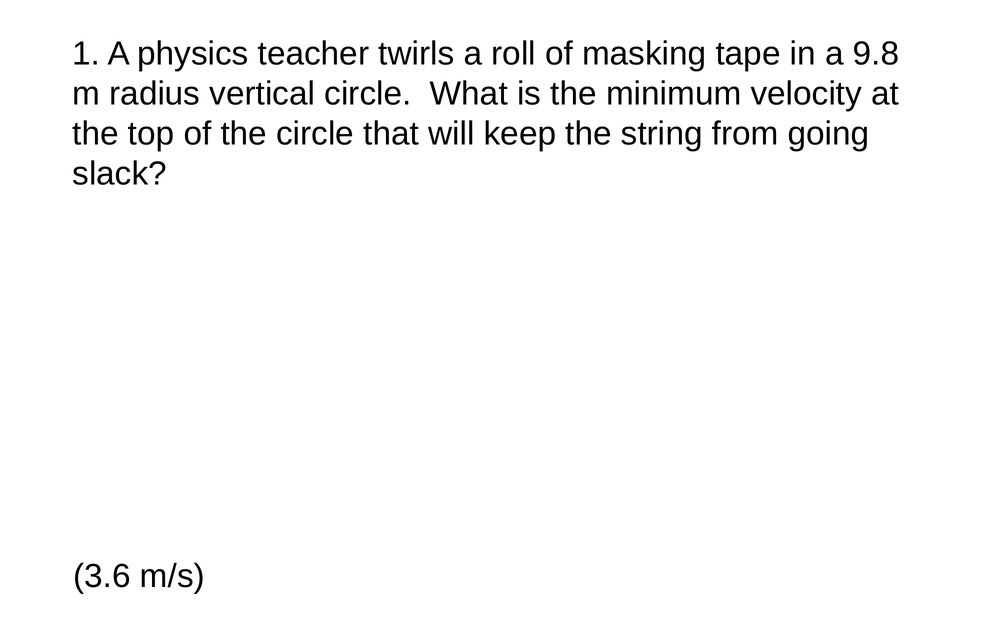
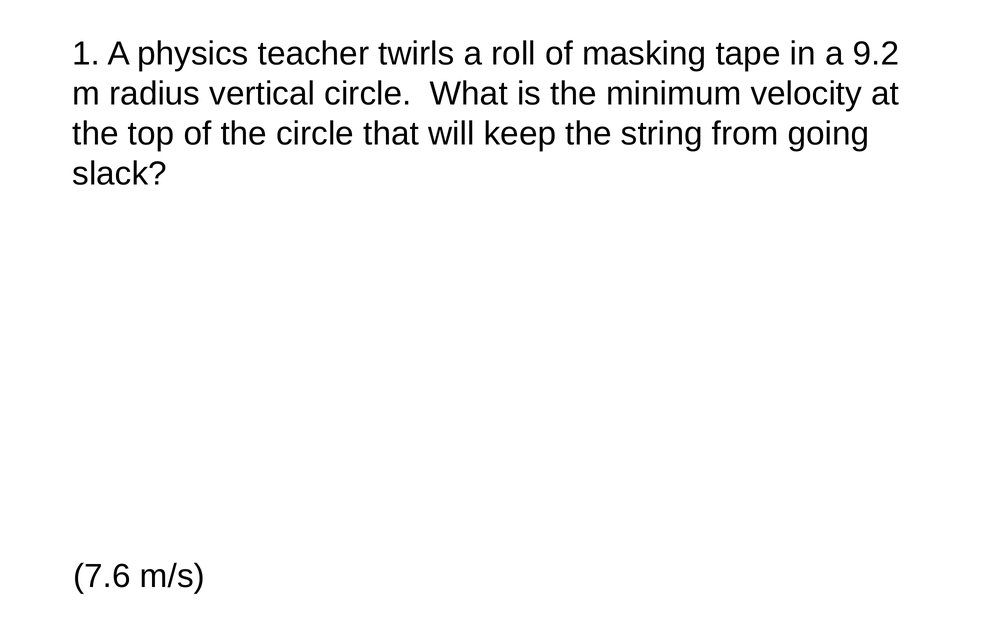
9.8: 9.8 -> 9.2
3.6: 3.6 -> 7.6
